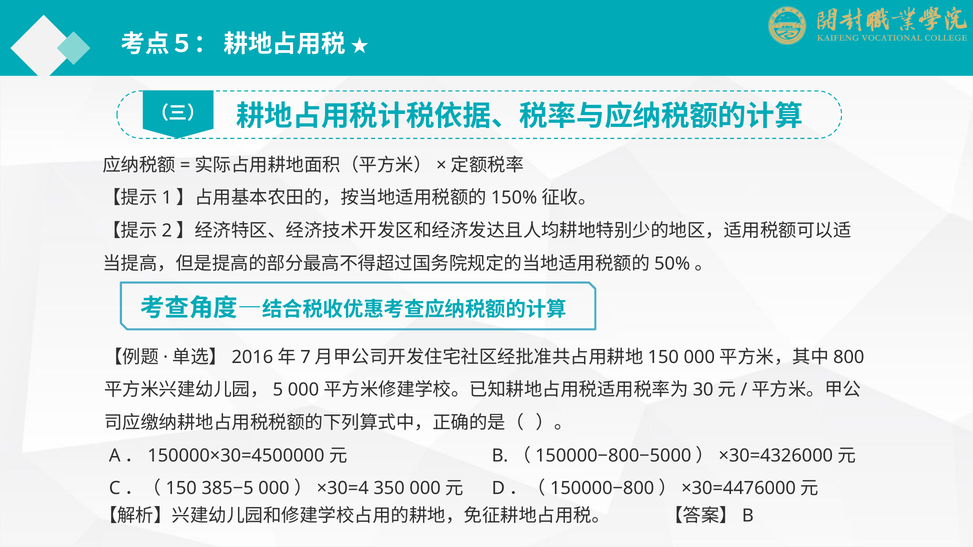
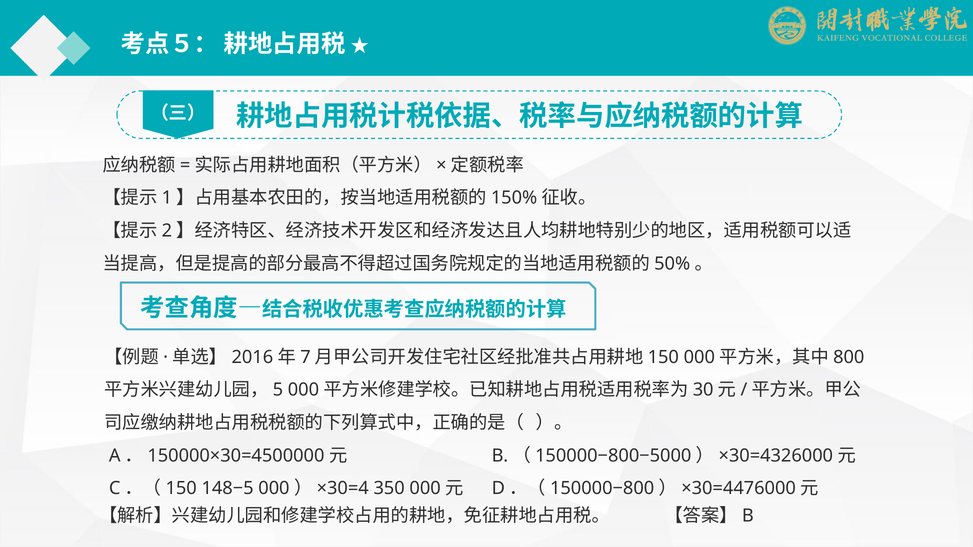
385−5: 385−5 -> 148−5
